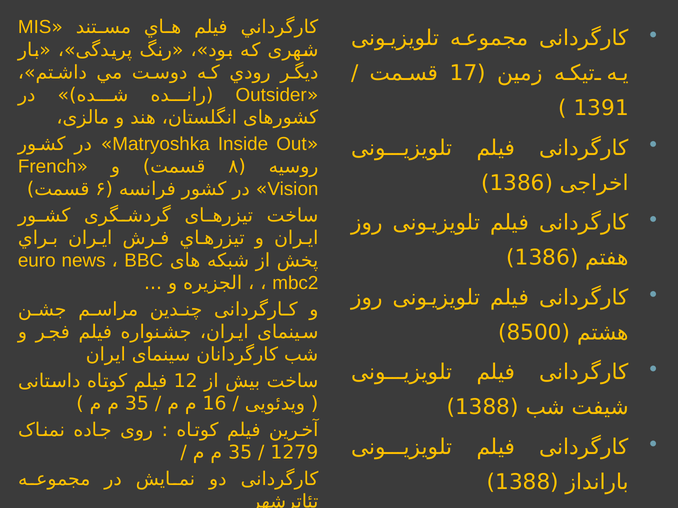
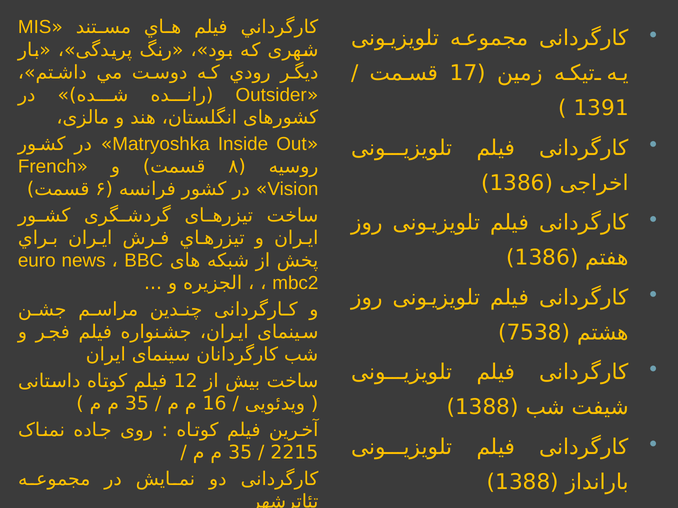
8500: 8500 -> 7538
1279: 1279 -> 2215
